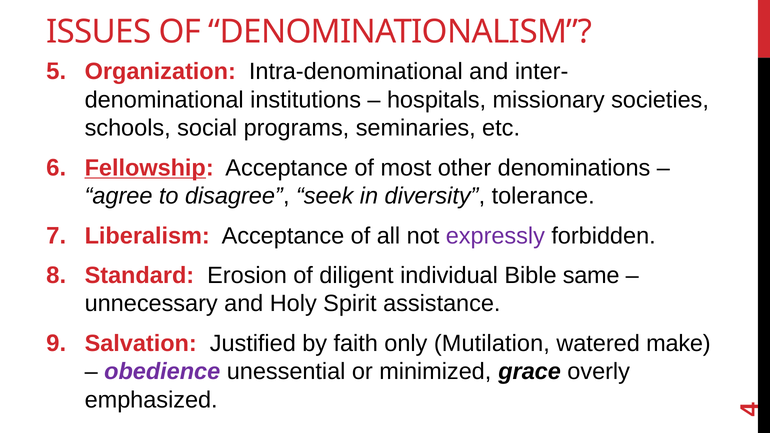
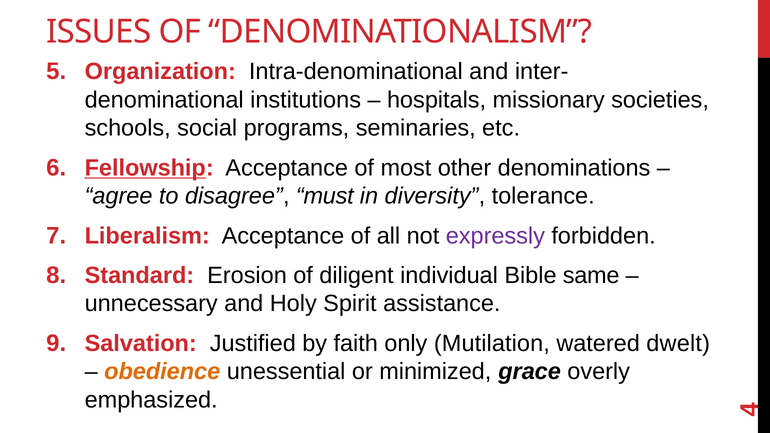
seek: seek -> must
make: make -> dwelt
obedience colour: purple -> orange
